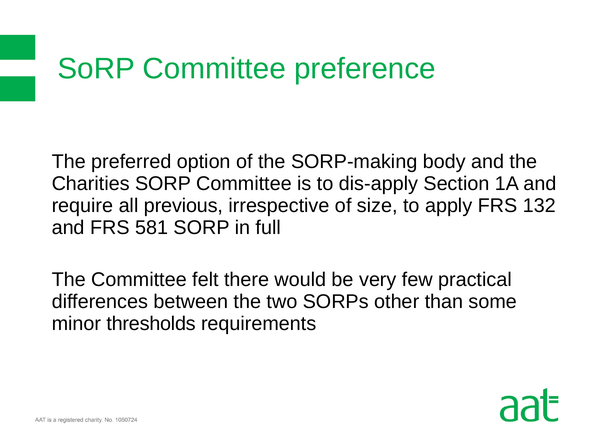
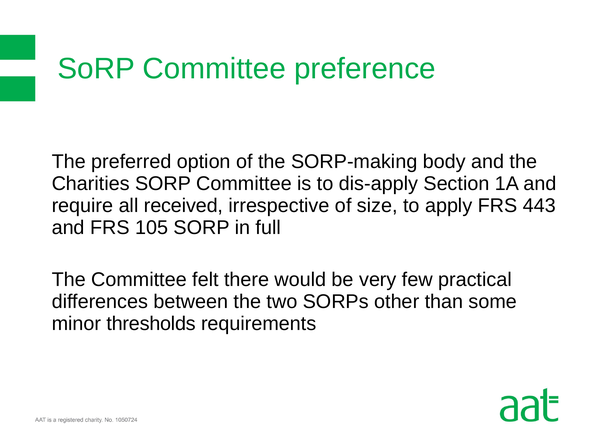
previous: previous -> received
132: 132 -> 443
581: 581 -> 105
